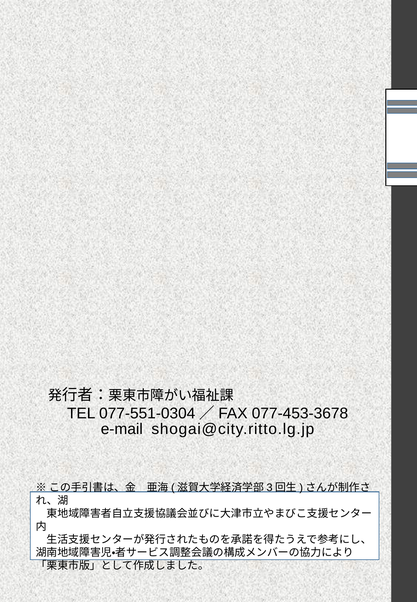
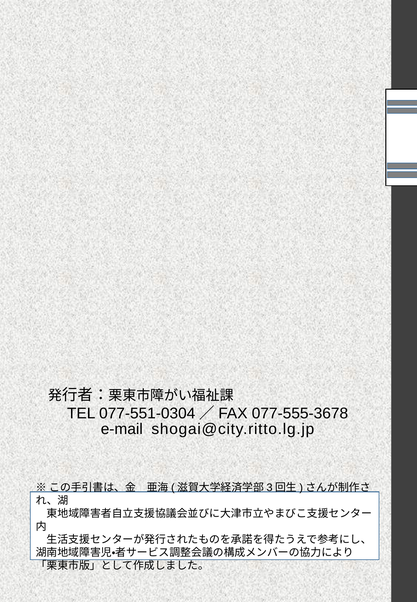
077-453-3678: 077-453-3678 -> 077-555-3678
